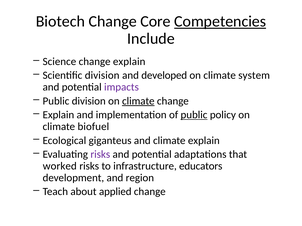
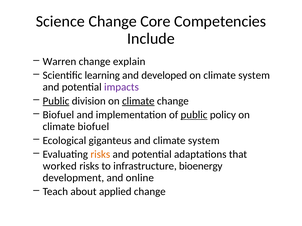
Biotech: Biotech -> Science
Competencies underline: present -> none
Science: Science -> Warren
Scientific division: division -> learning
Public at (56, 101) underline: none -> present
Explain at (58, 115): Explain -> Biofuel
and climate explain: explain -> system
risks at (100, 155) colour: purple -> orange
educators: educators -> bioenergy
region: region -> online
